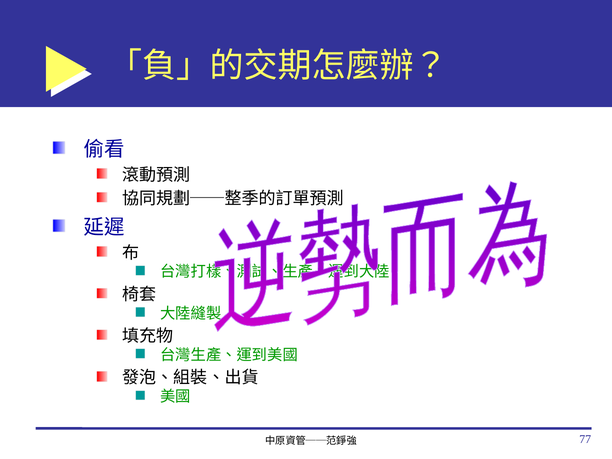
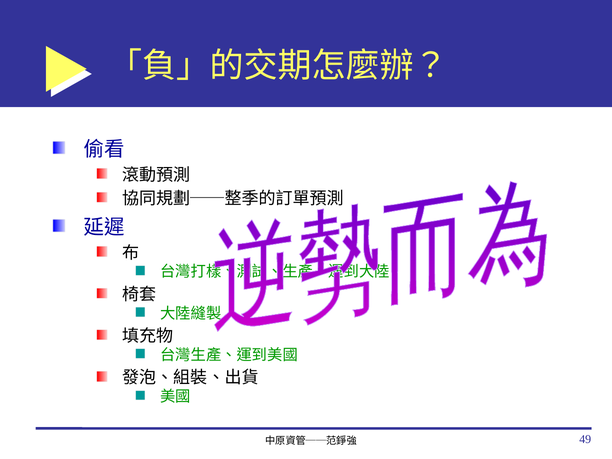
77: 77 -> 49
